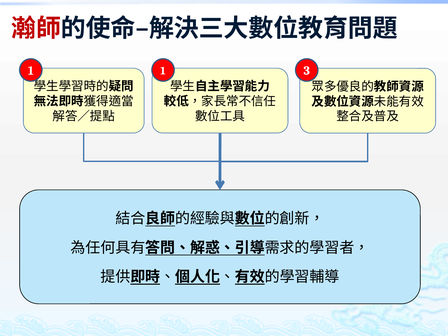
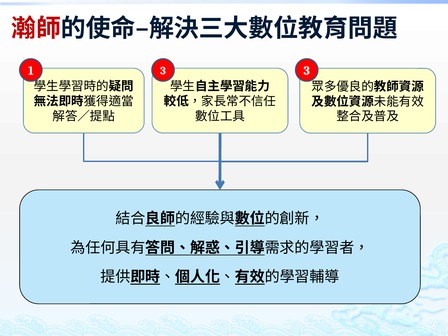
1 1: 1 -> 3
